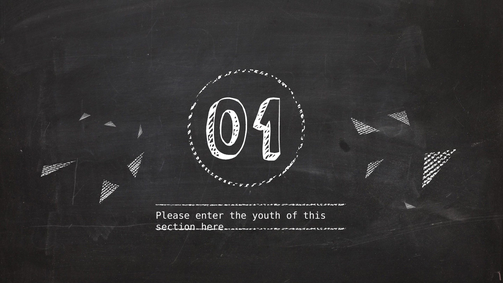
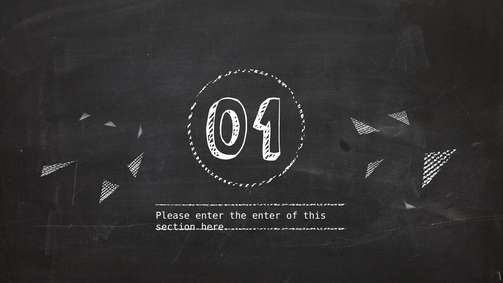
the youth: youth -> enter
